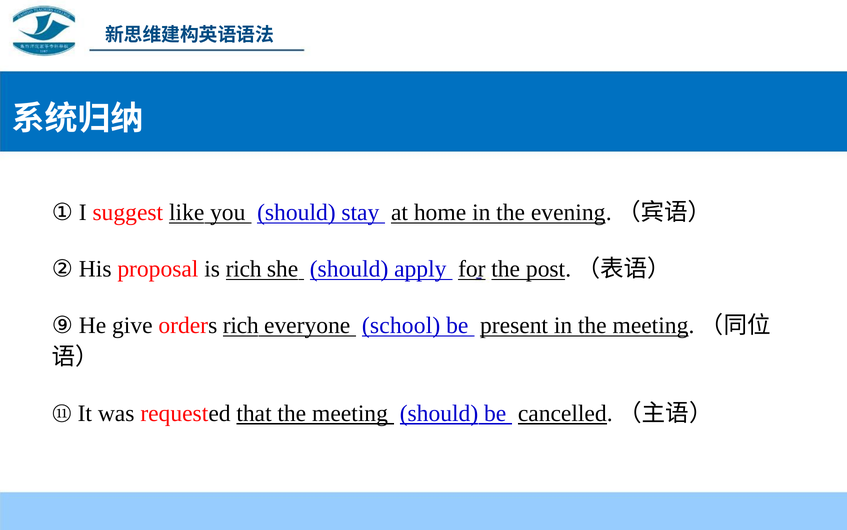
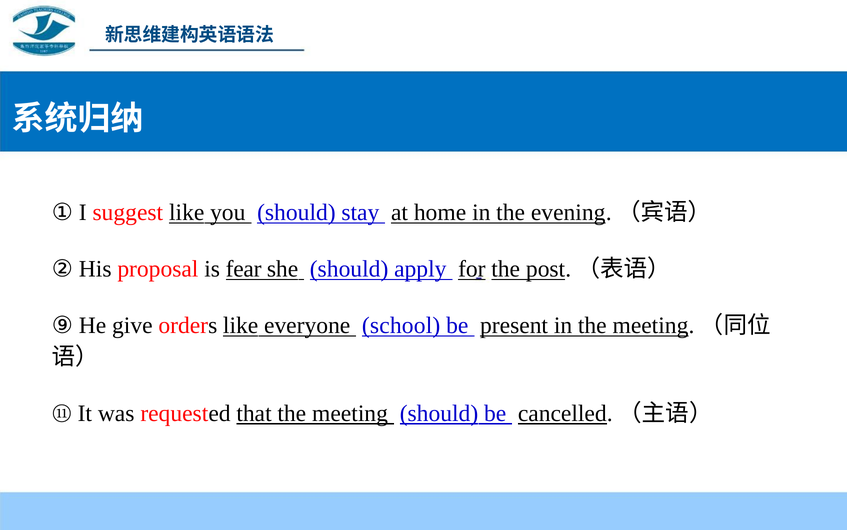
is rich: rich -> fear
orders rich: rich -> like
